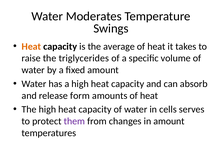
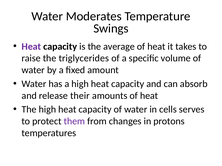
Heat at (31, 47) colour: orange -> purple
form: form -> their
in amount: amount -> protons
